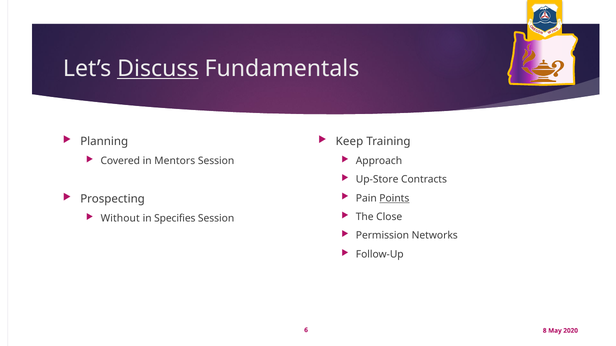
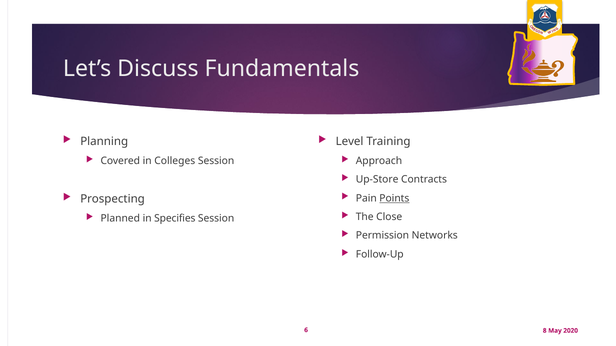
Discuss underline: present -> none
Keep: Keep -> Level
Mentors: Mentors -> Colleges
Without: Without -> Planned
